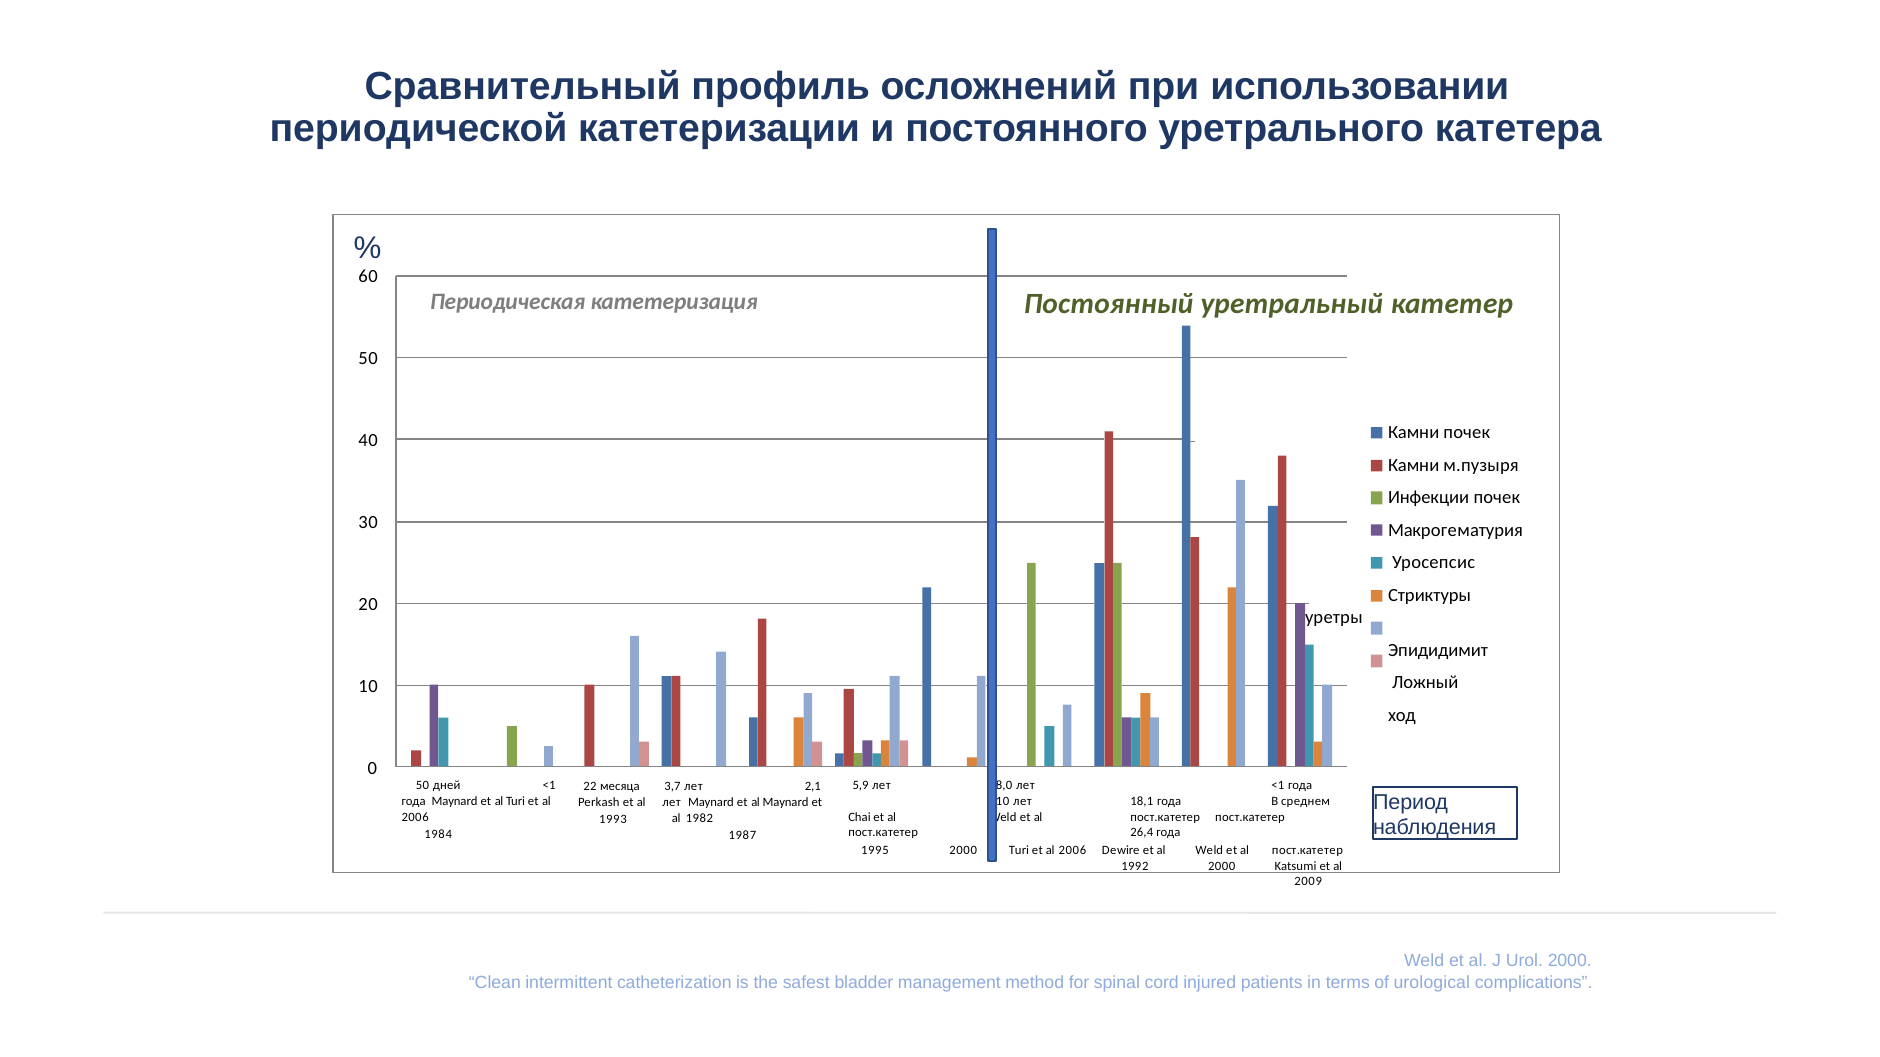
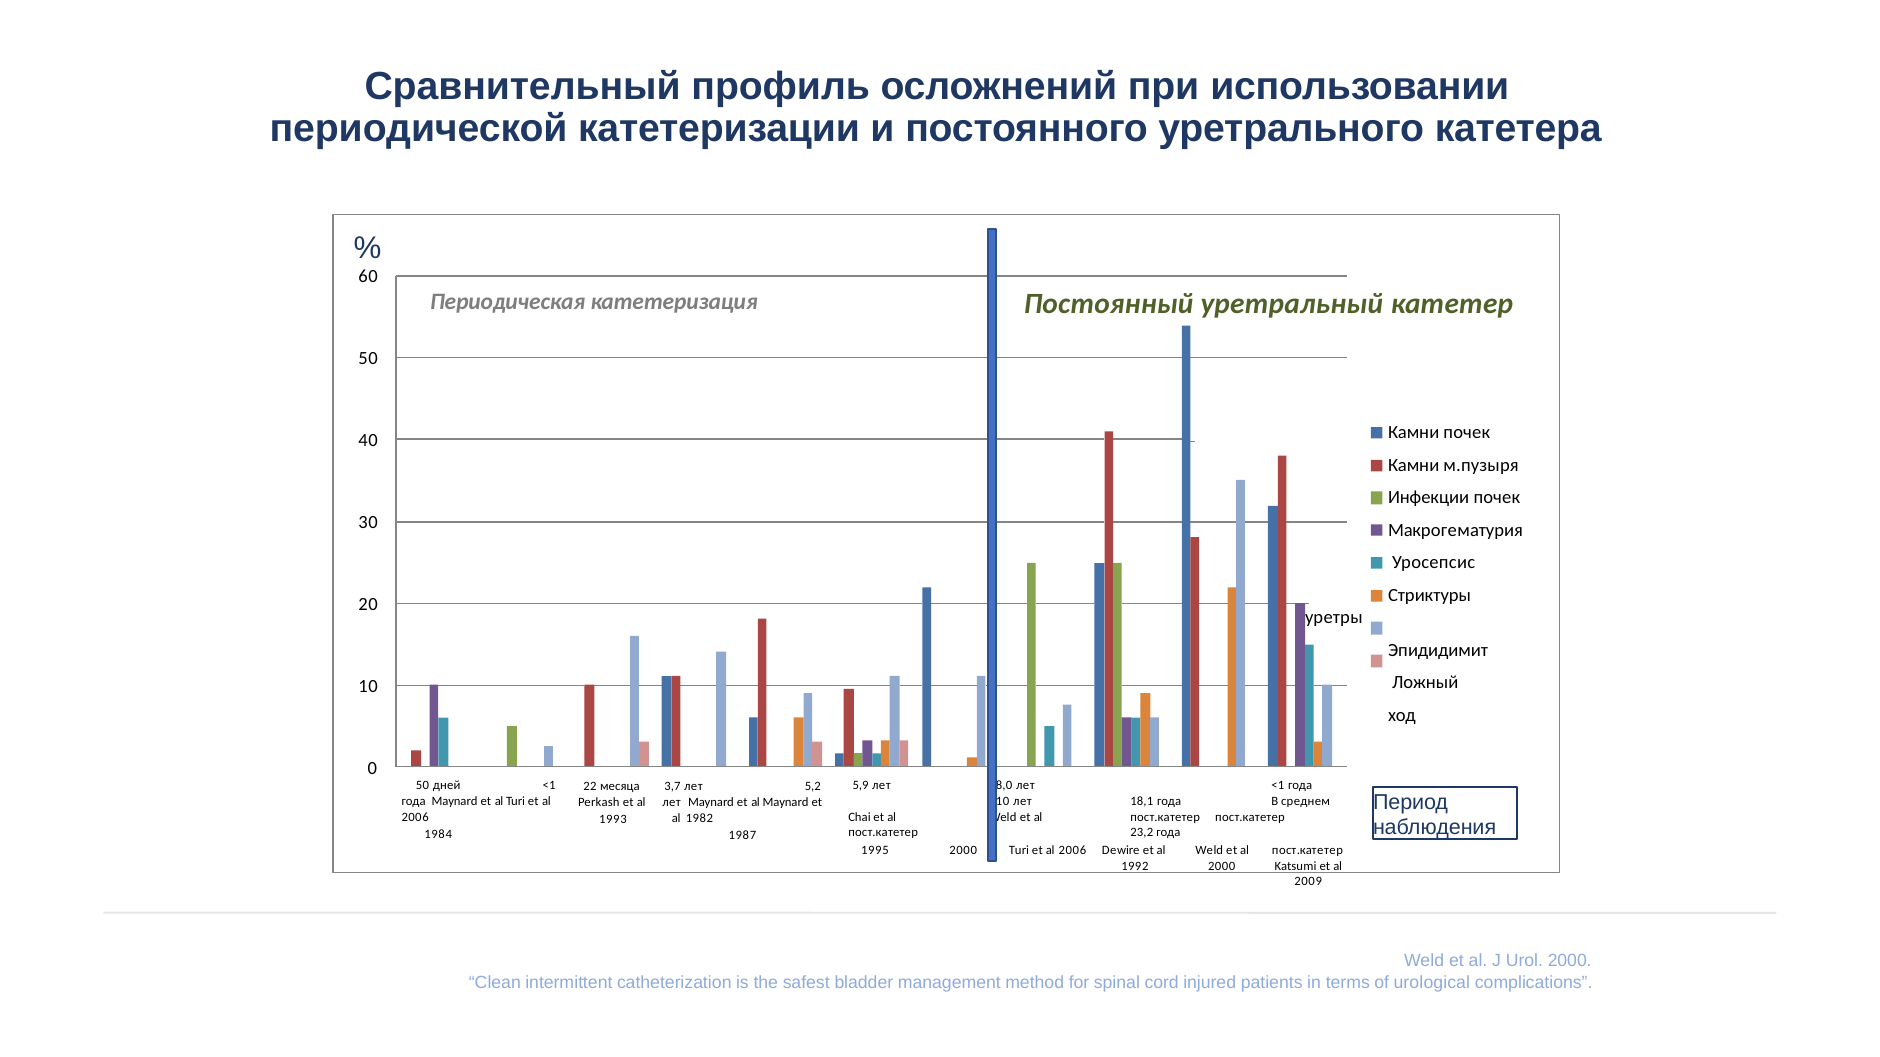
2,1: 2,1 -> 5,2
26,4: 26,4 -> 23,2
